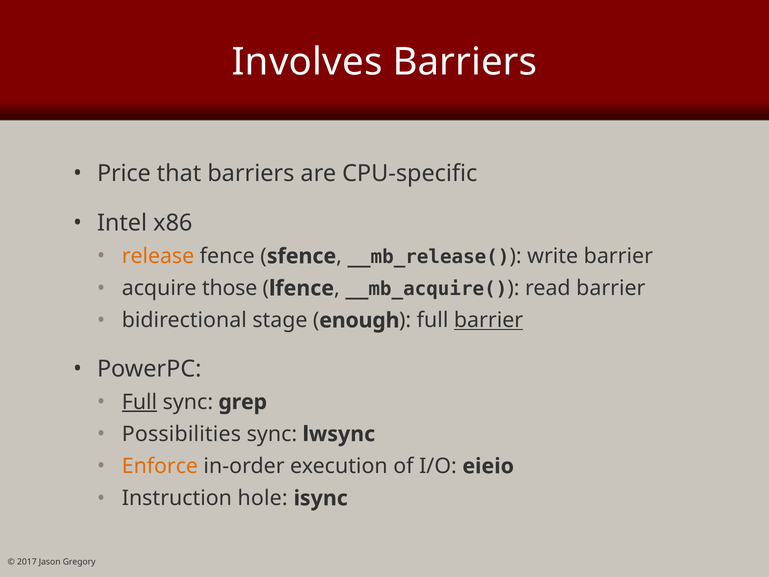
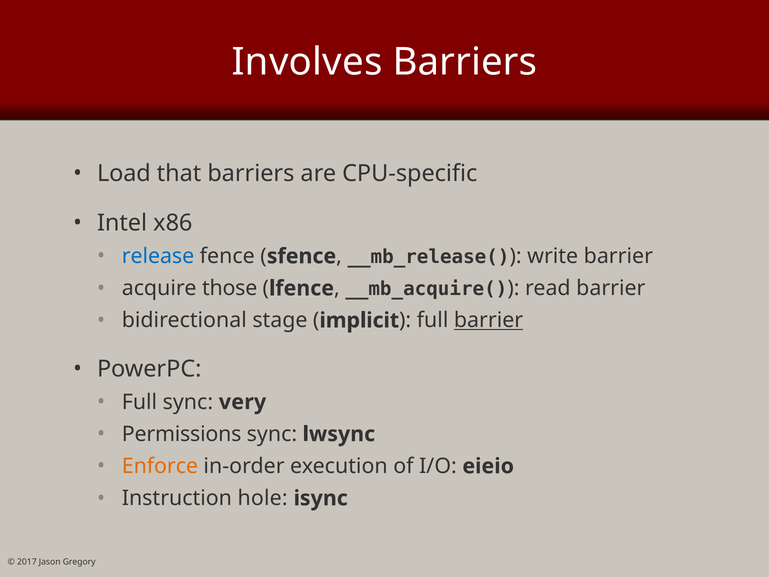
Price: Price -> Load
release colour: orange -> blue
enough: enough -> implicit
Full at (139, 402) underline: present -> none
grep: grep -> very
Possibilities: Possibilities -> Permissions
